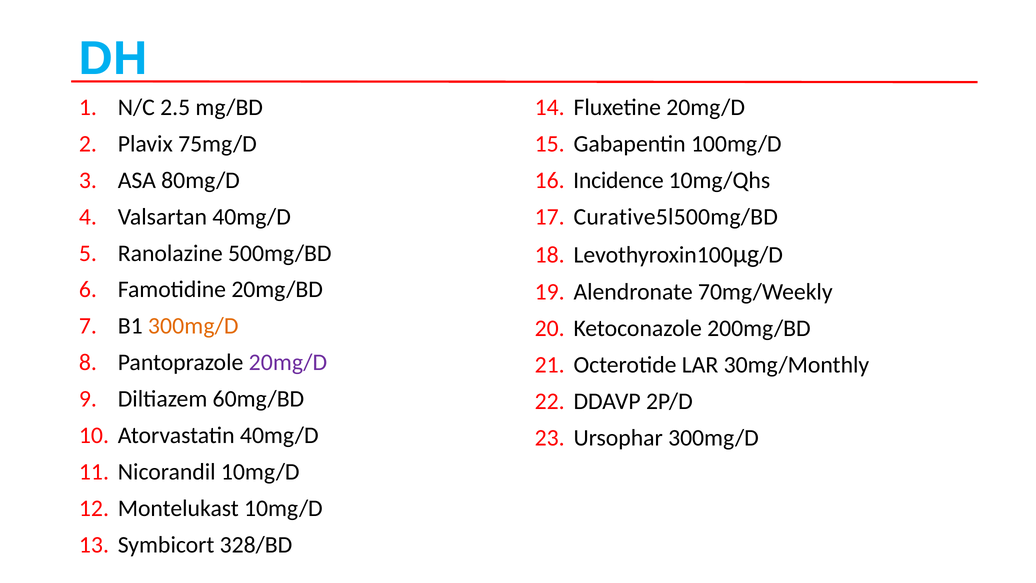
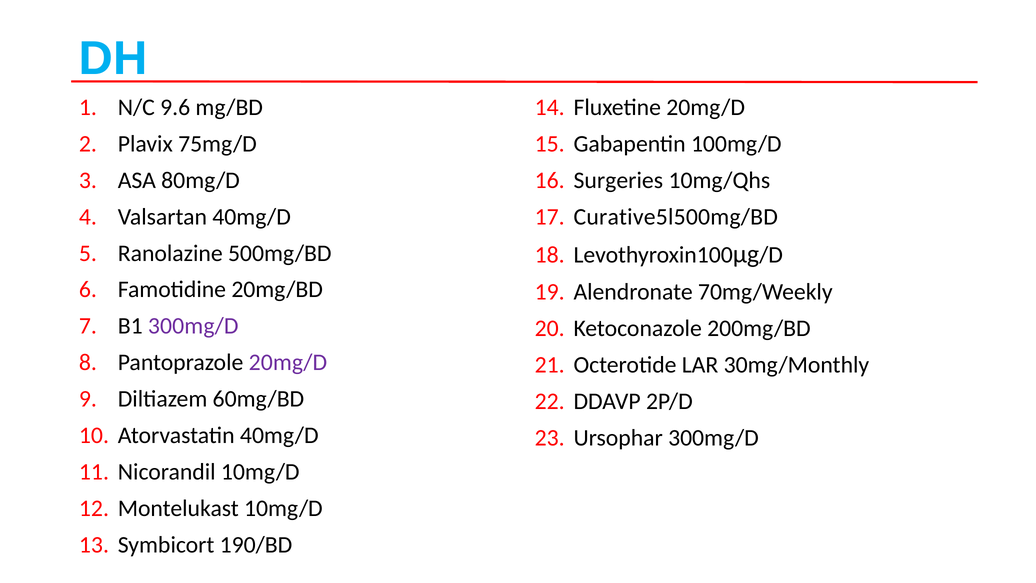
2.5: 2.5 -> 9.6
Incidence: Incidence -> Surgeries
300mg/D at (193, 326) colour: orange -> purple
328/BD: 328/BD -> 190/BD
